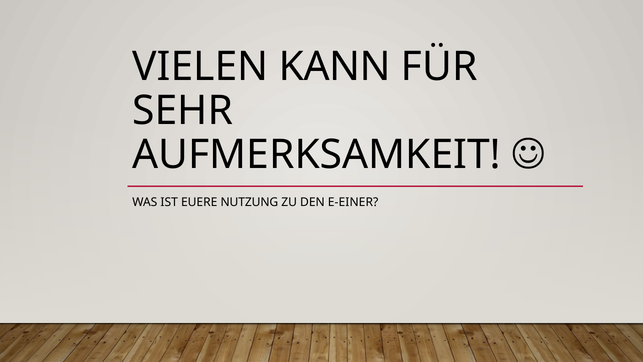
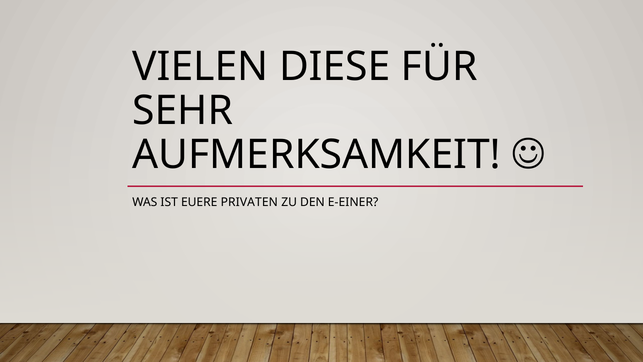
KANN: KANN -> DIESE
NUTZUNG: NUTZUNG -> PRIVATEN
